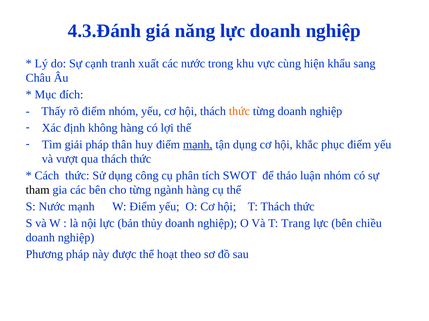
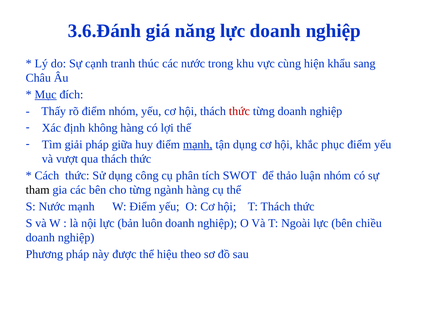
4.3.Đánh: 4.3.Đánh -> 3.6.Đánh
xuất: xuất -> thúc
Mục underline: none -> present
thức at (239, 112) colour: orange -> red
thân: thân -> giữa
thủy: thủy -> luôn
Trang: Trang -> Ngoài
hoạt: hoạt -> hiệu
